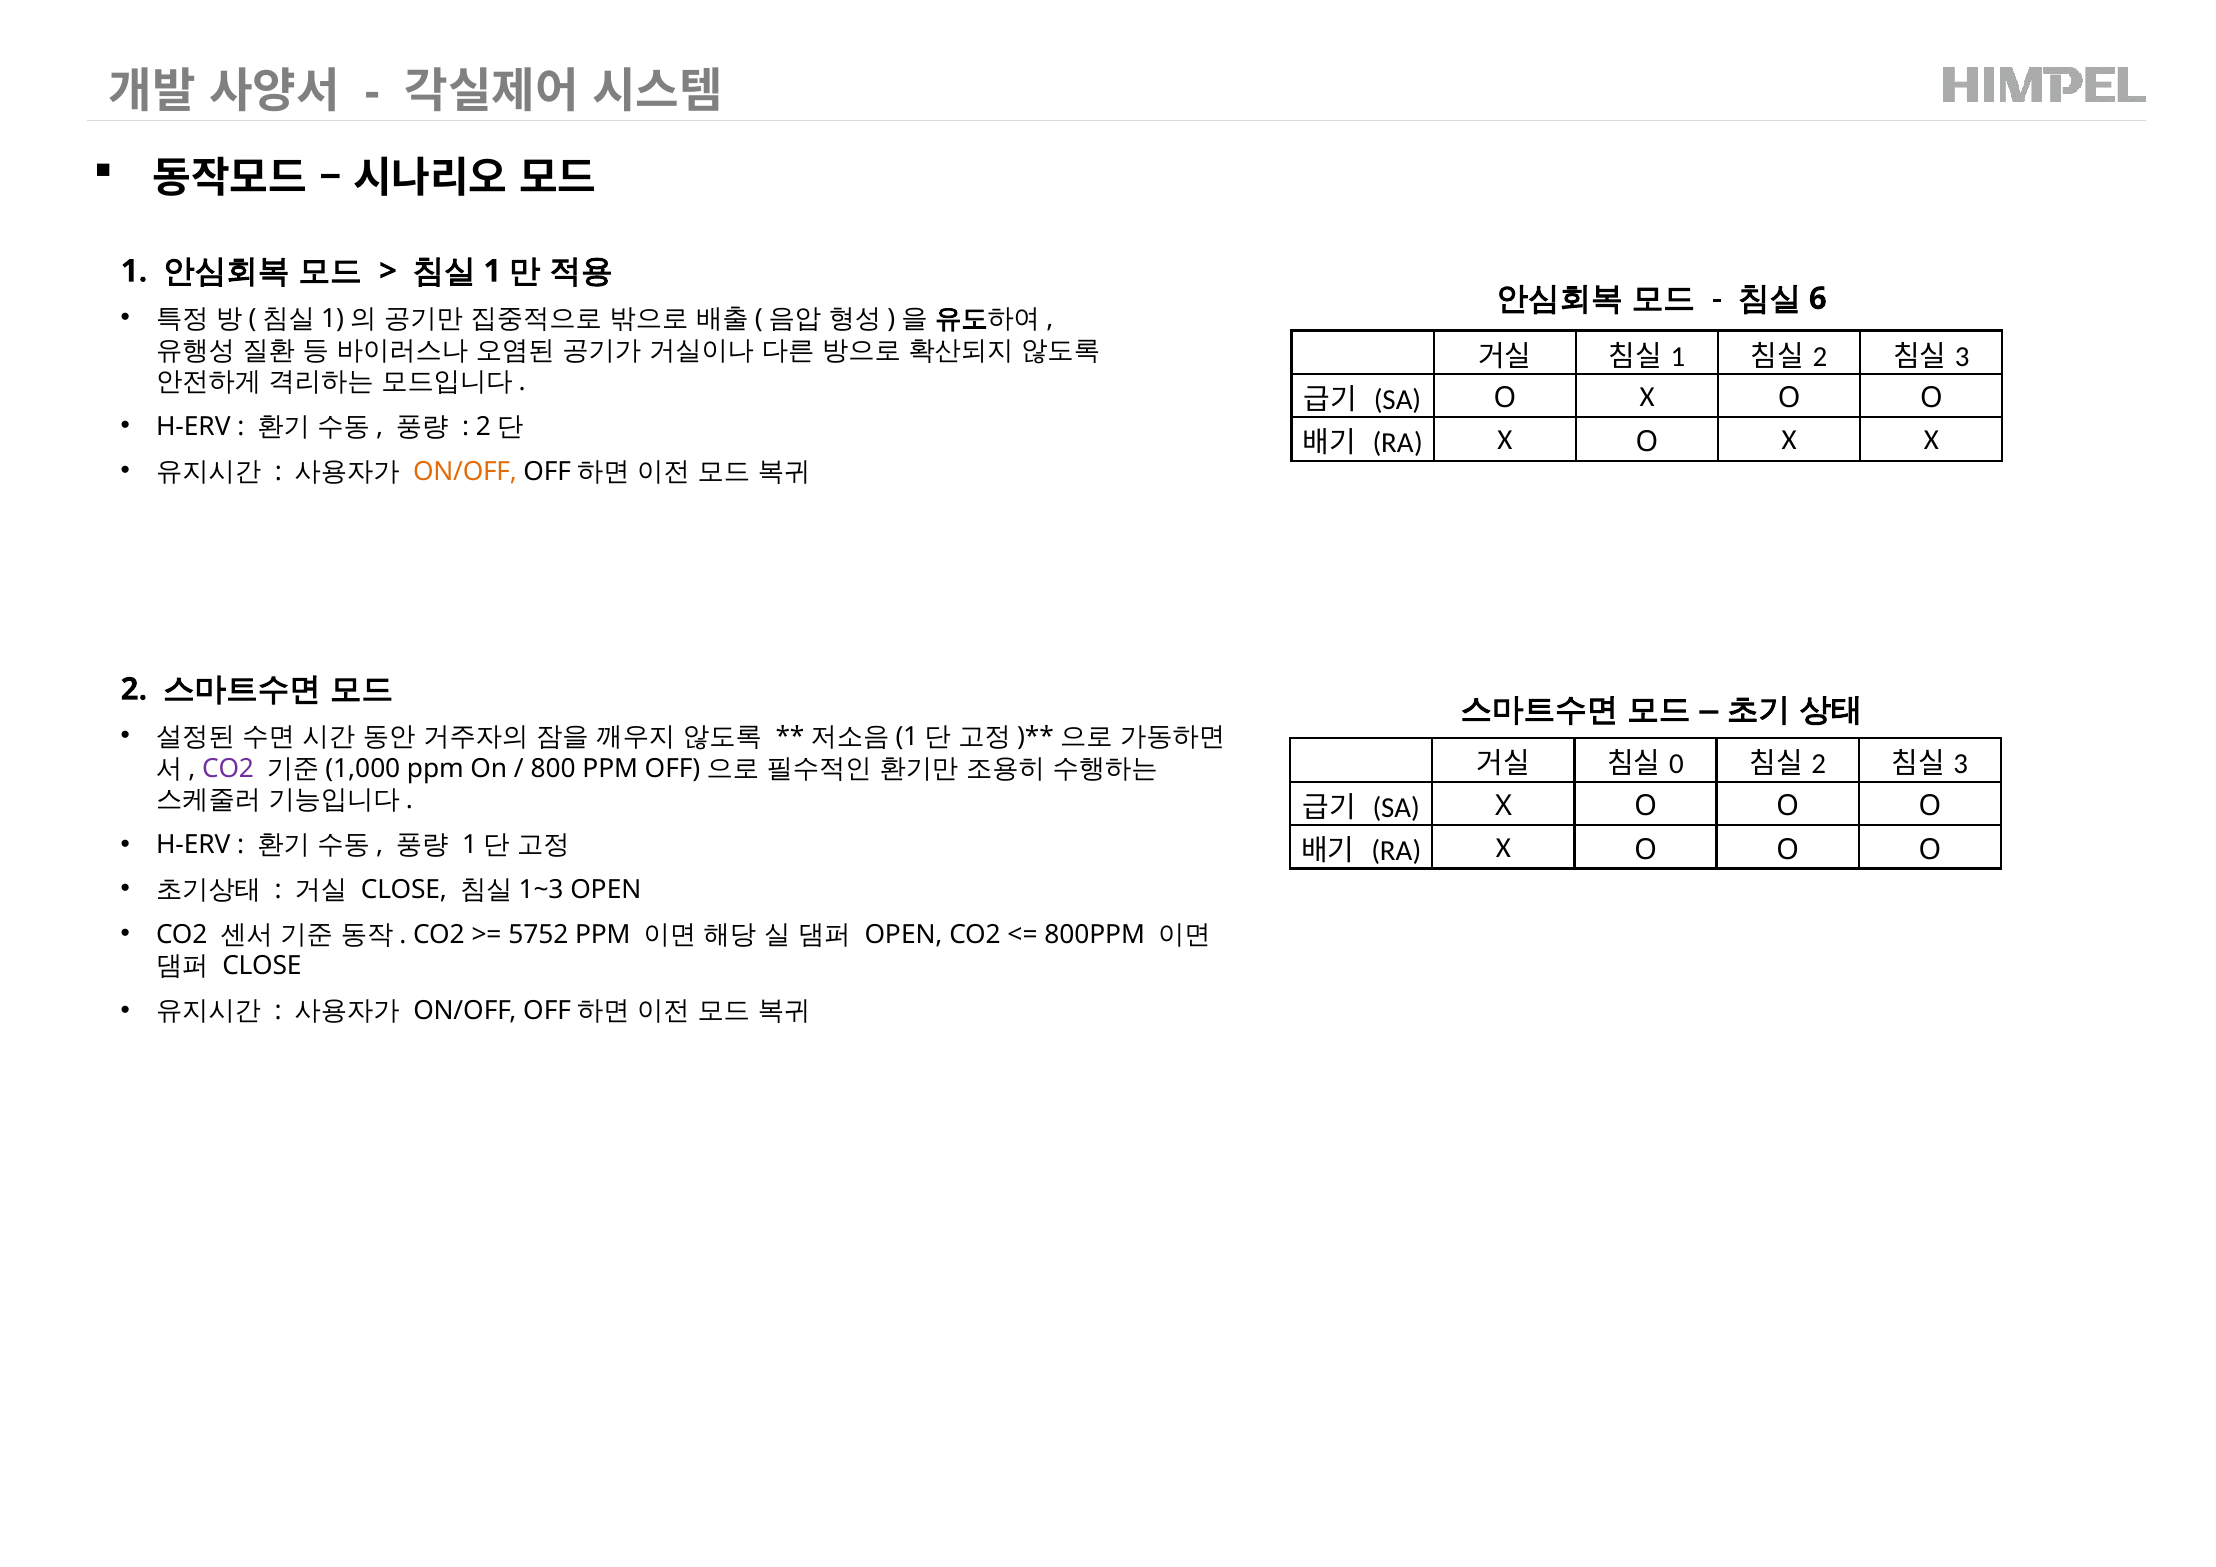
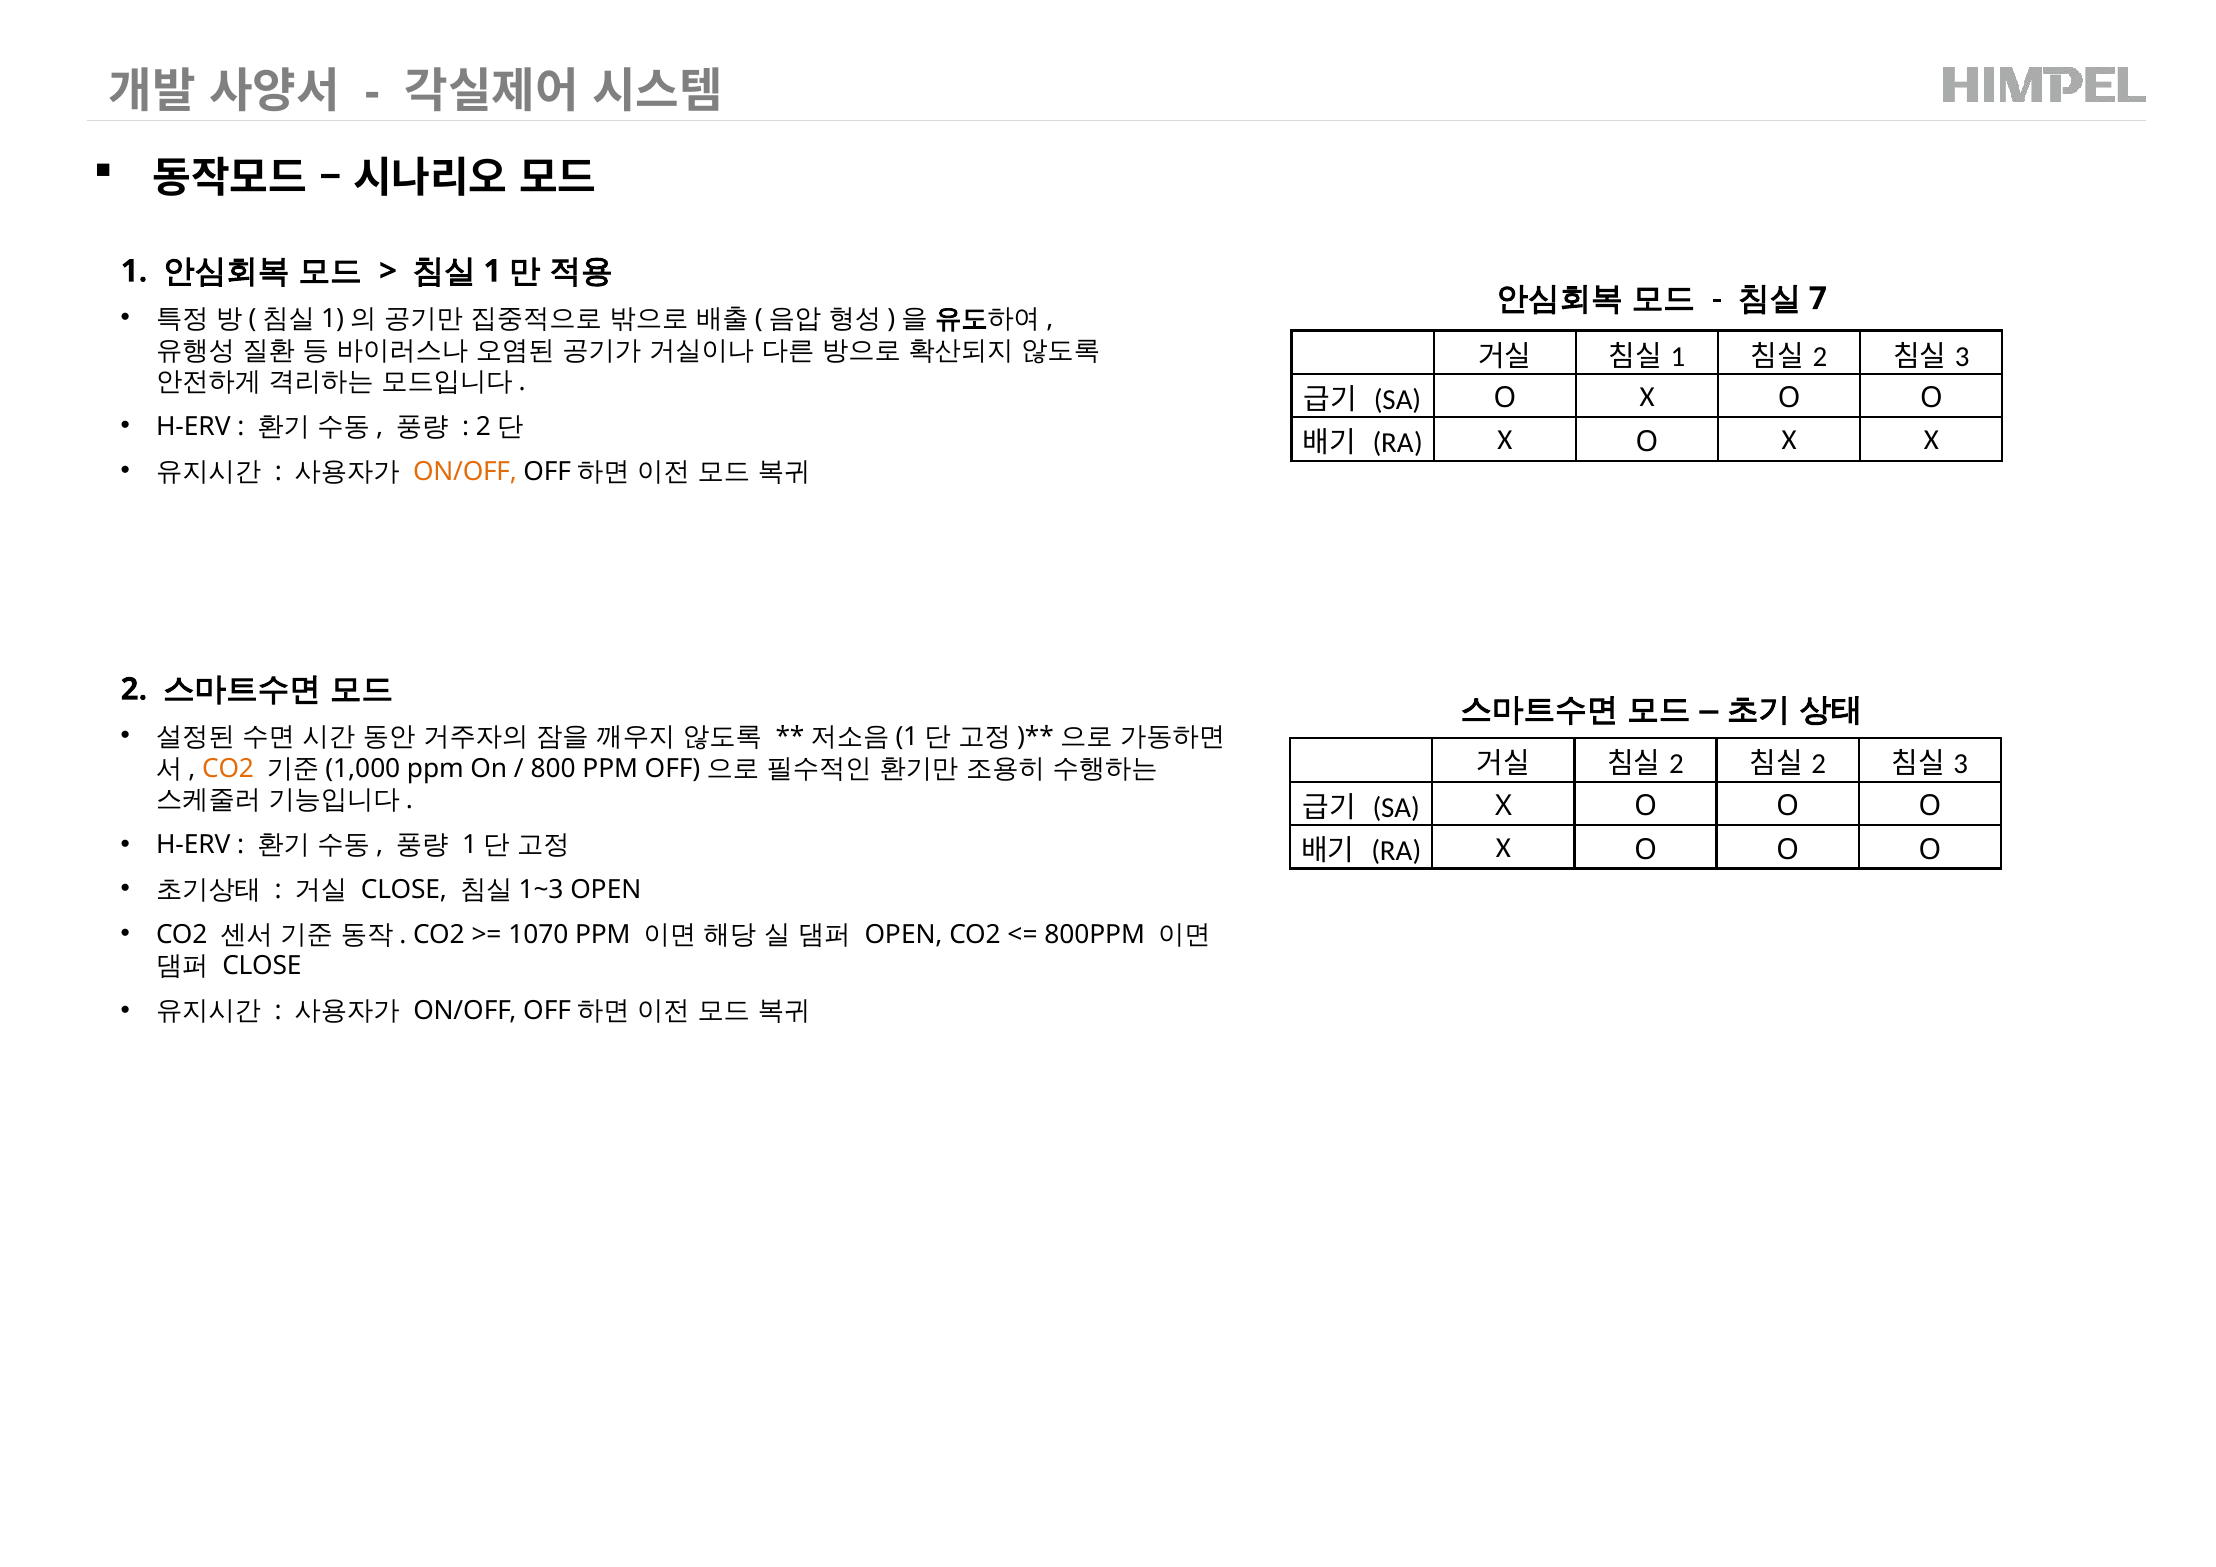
6: 6 -> 7
0 at (1676, 764): 0 -> 2
CO2 at (228, 768) colour: purple -> orange
5752: 5752 -> 1070
